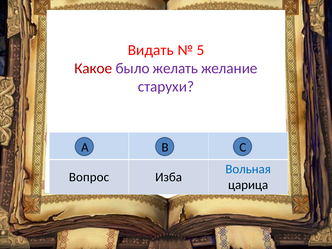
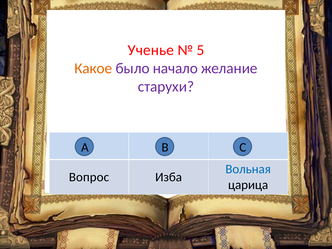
Видать: Видать -> Ученье
Какое colour: red -> orange
желать: желать -> начало
